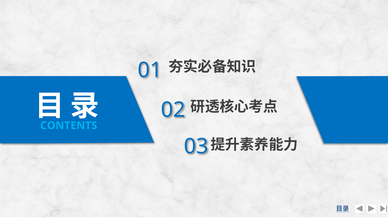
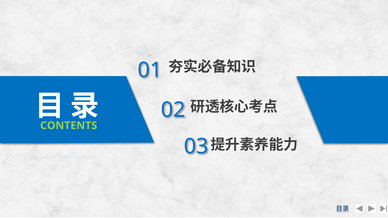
CONTENTS colour: light blue -> light green
